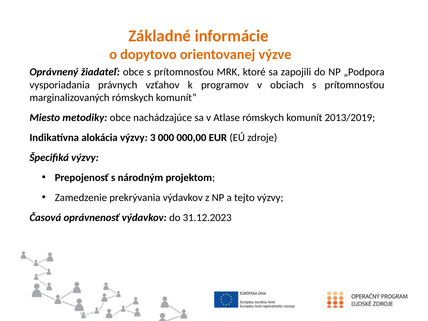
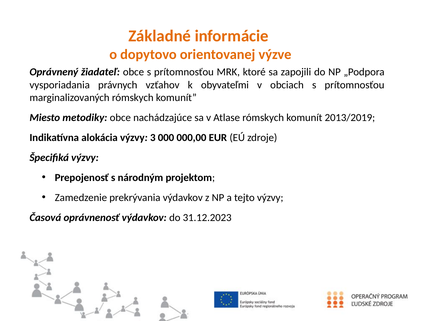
programov: programov -> obyvateľmi
